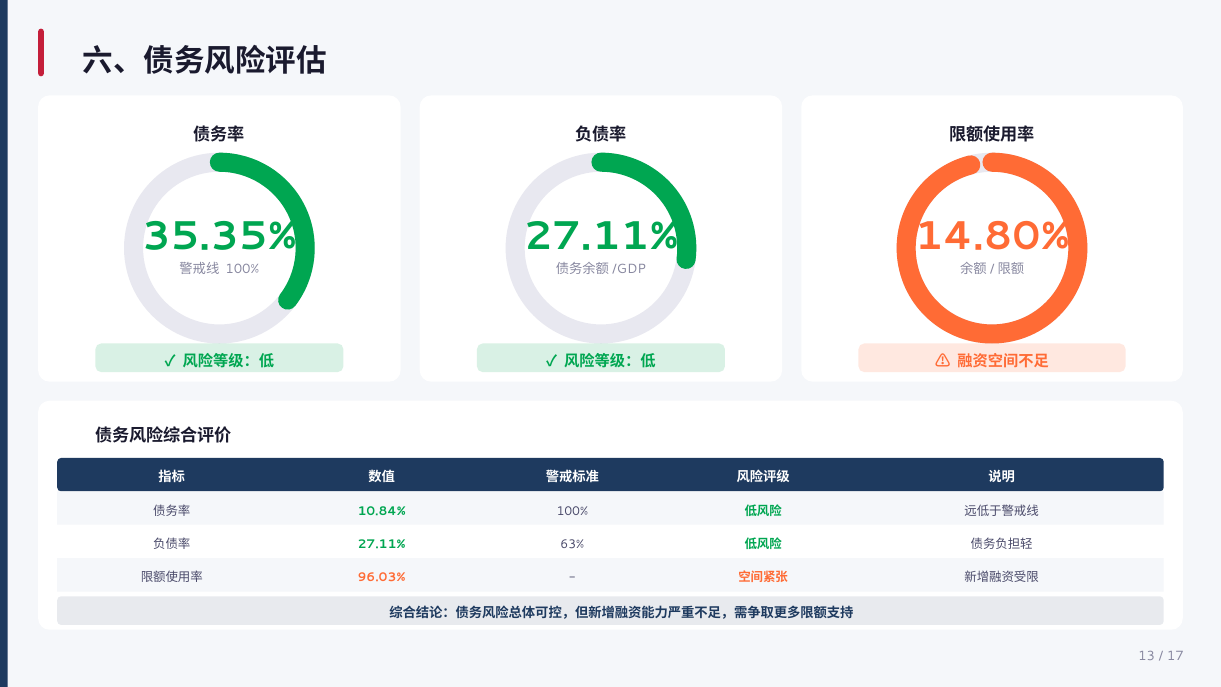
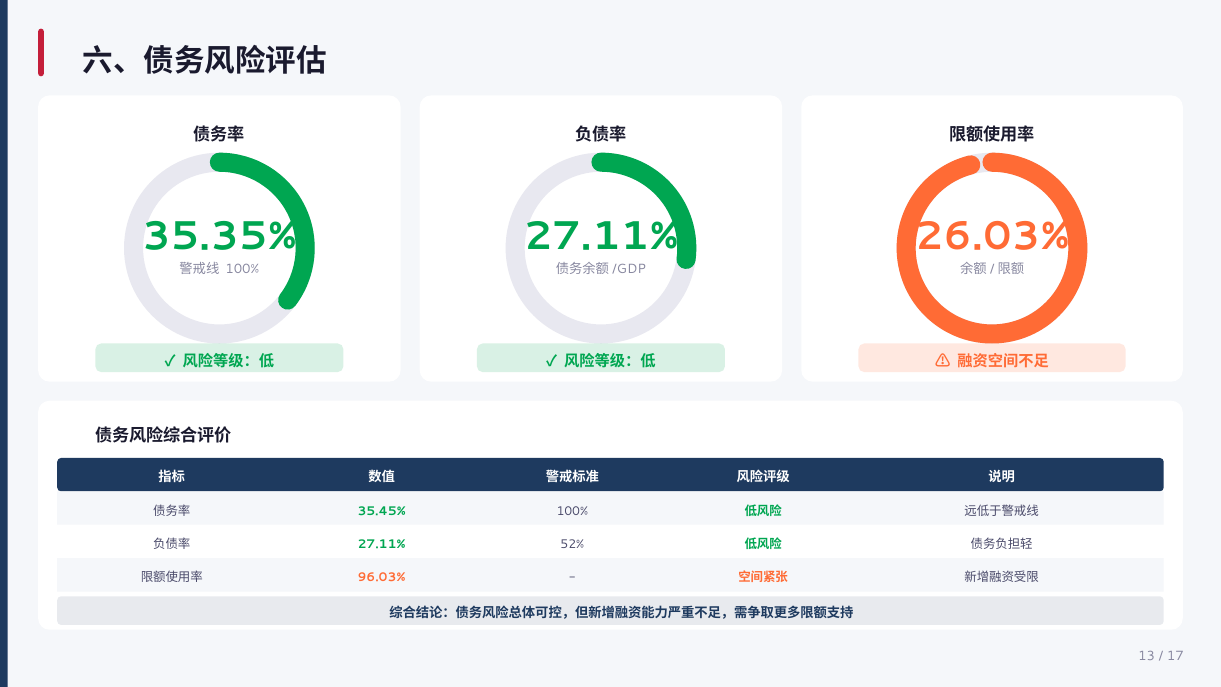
14.80%: 14.80% -> 26.03%
10.84%: 10.84% -> 35.45%
63%: 63% -> 52%
